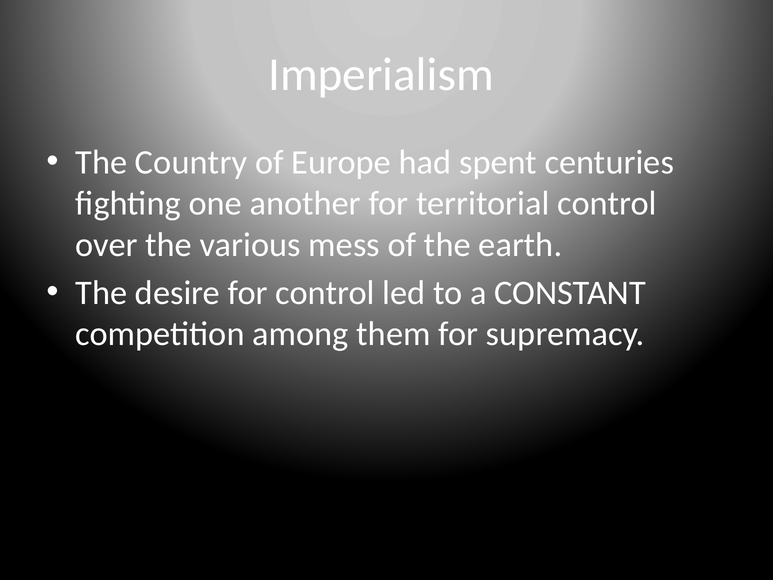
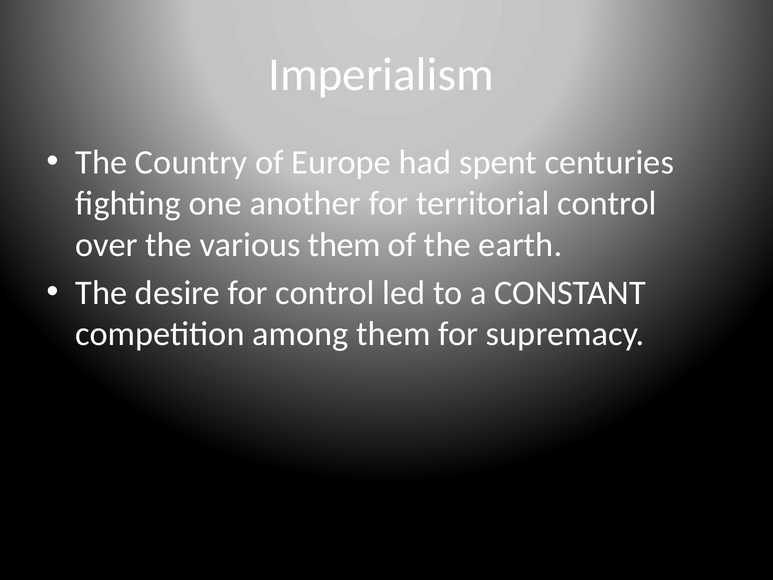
various mess: mess -> them
